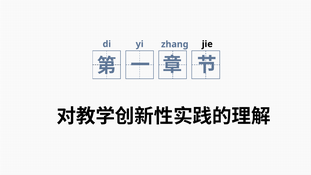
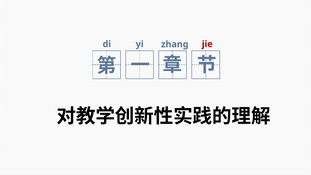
jie colour: black -> red
